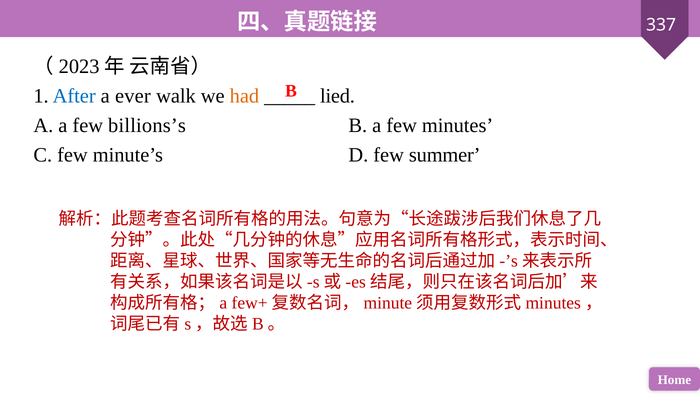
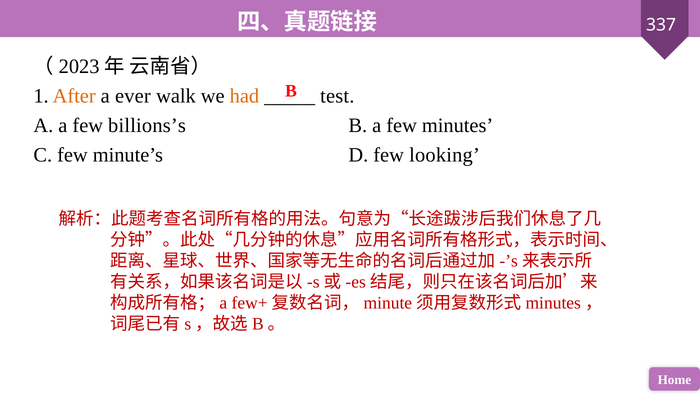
After colour: blue -> orange
lied: lied -> test
summer: summer -> looking
